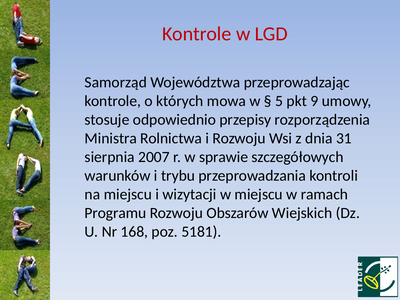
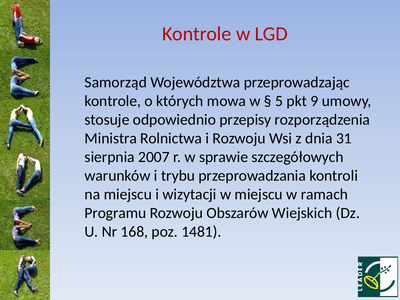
5181: 5181 -> 1481
